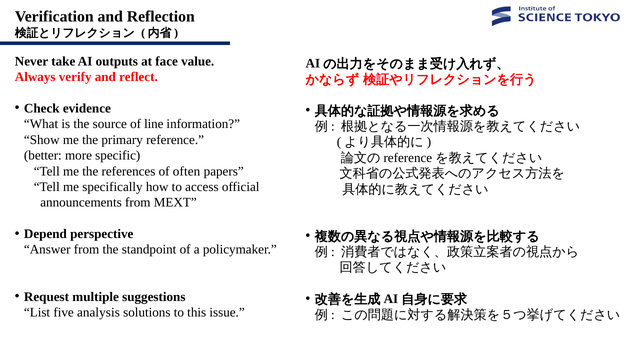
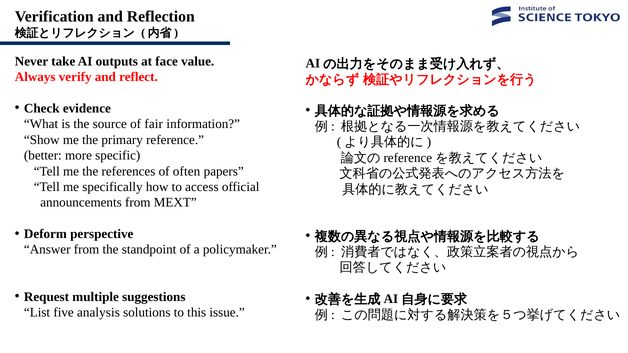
line: line -> fair
Depend: Depend -> Deform
